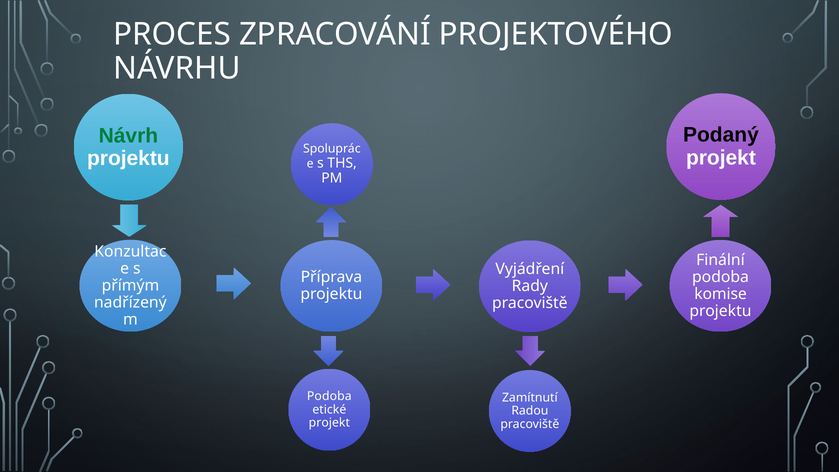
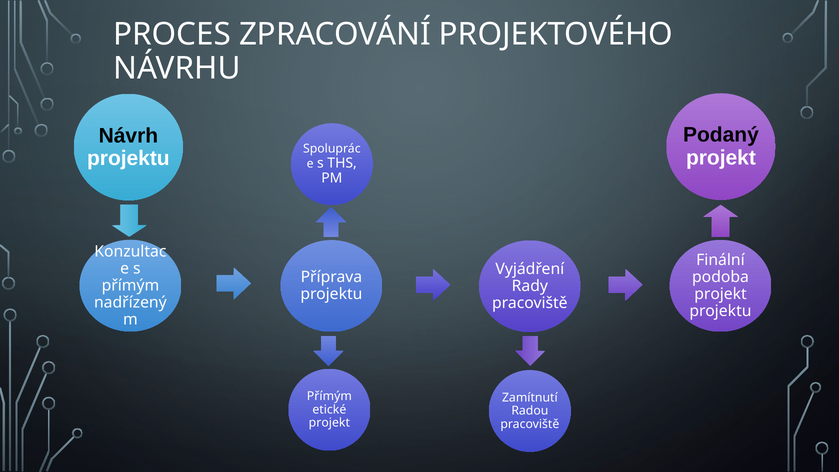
Návrh colour: green -> black
komise at (721, 294): komise -> projekt
Podoba at (329, 396): Podoba -> Přímým
